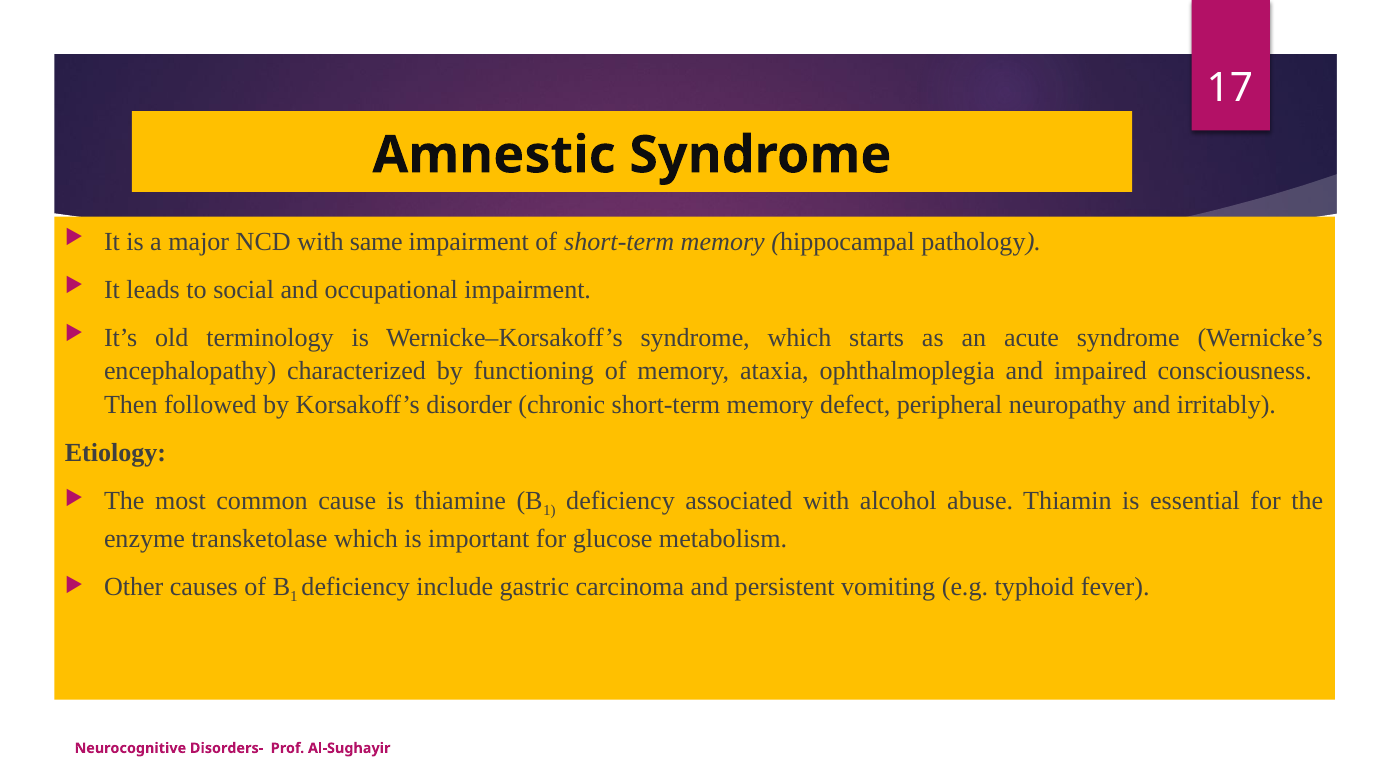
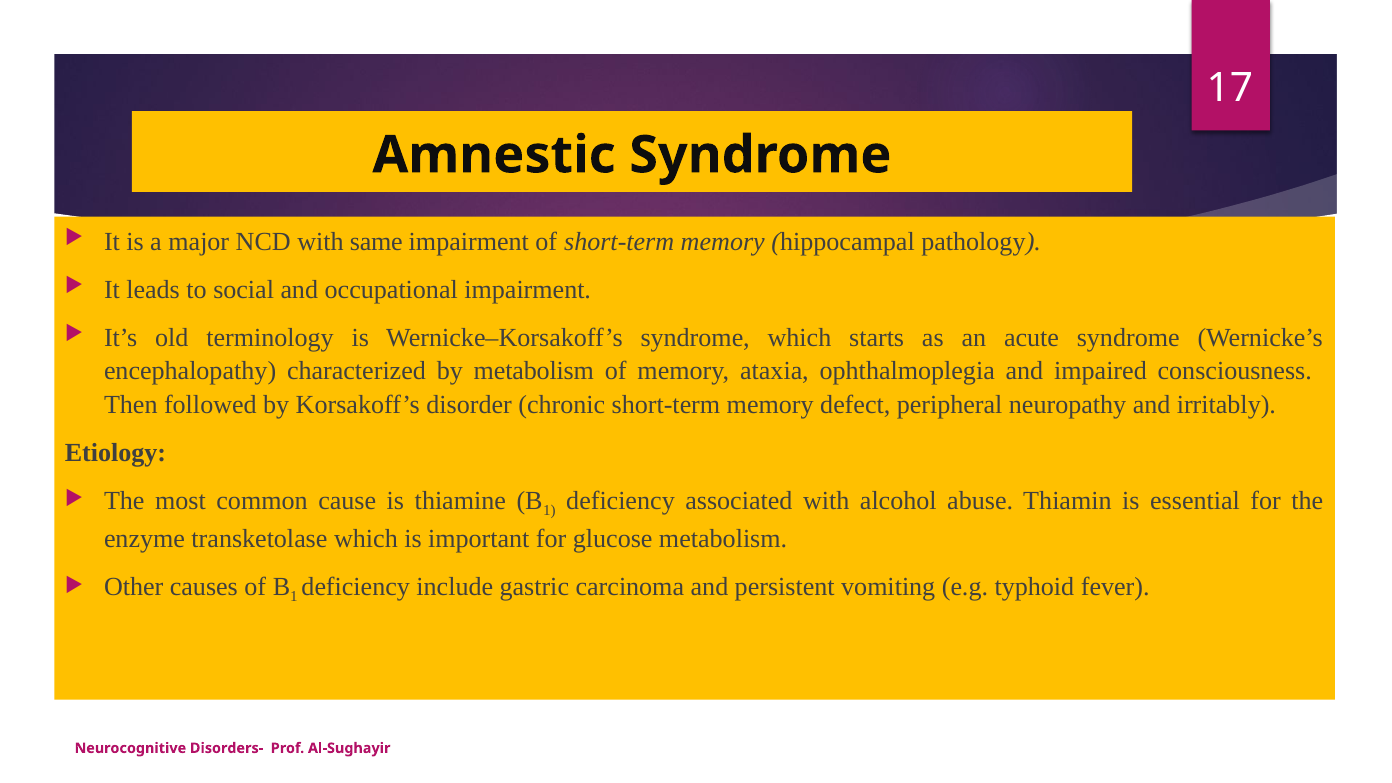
by functioning: functioning -> metabolism
